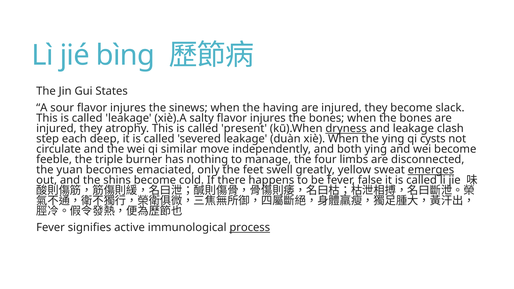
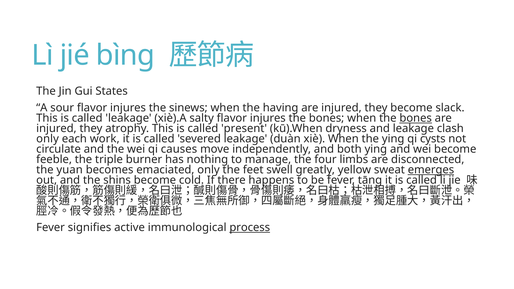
bones at (416, 118) underline: none -> present
dryness underline: present -> none
step at (48, 139): step -> only
deep: deep -> work
similar: similar -> causes
false: false -> tāng
